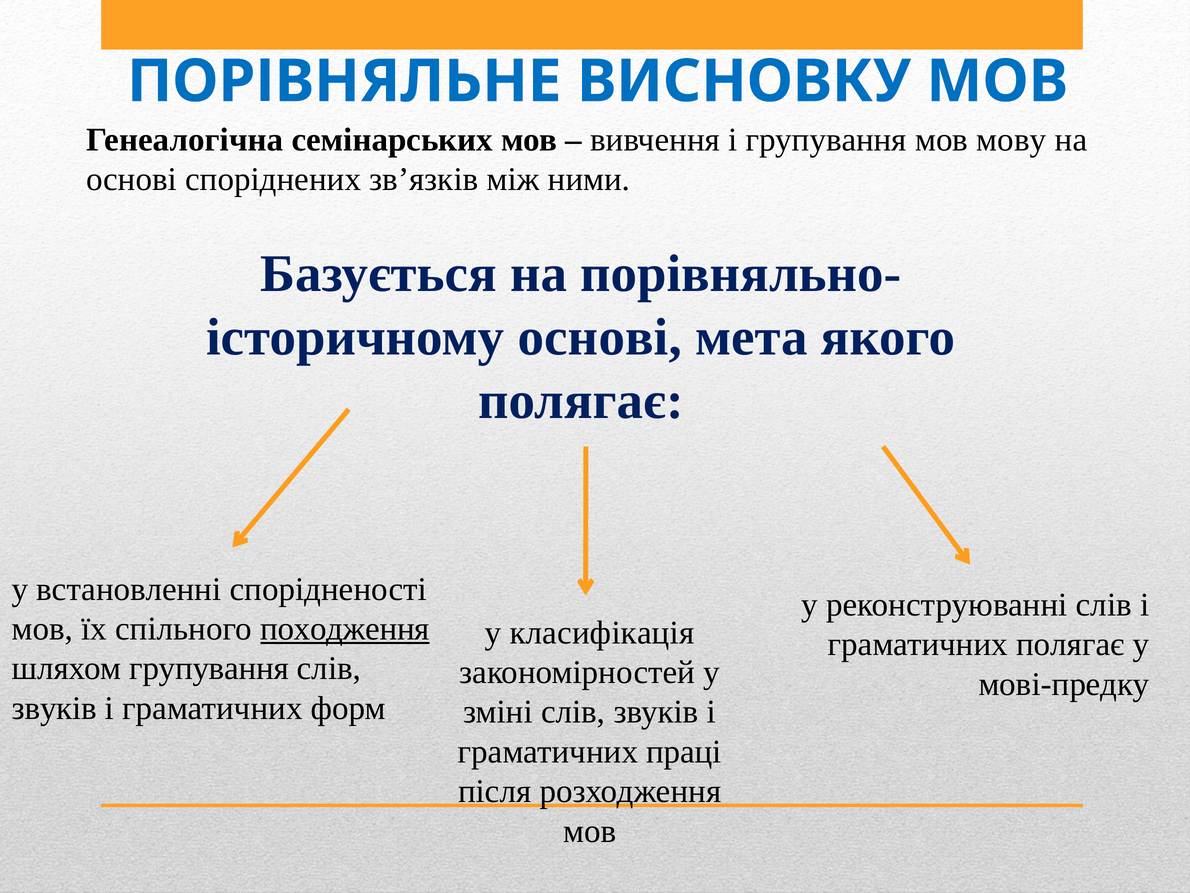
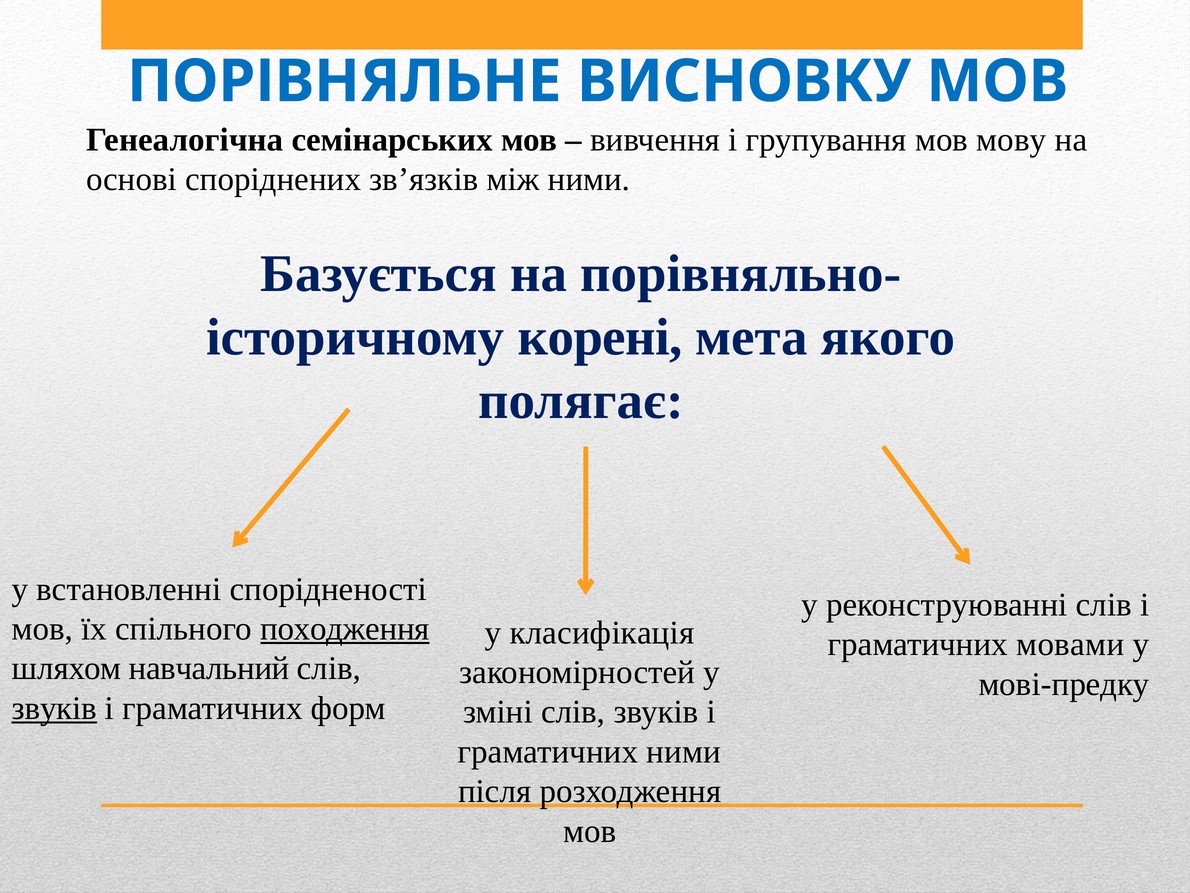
основі at (600, 337): основі -> корені
граматичних полягає: полягає -> мовами
шляхом групування: групування -> навчальний
звуків at (54, 708) underline: none -> present
граматичних праці: праці -> ними
